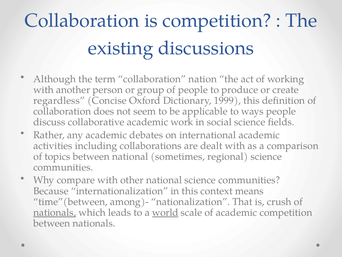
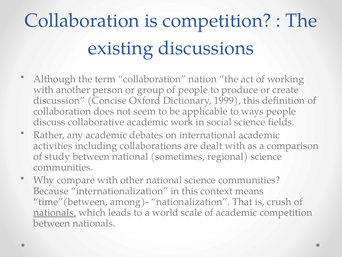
regardless: regardless -> discussion
topics: topics -> study
world underline: present -> none
